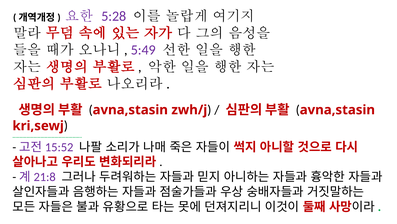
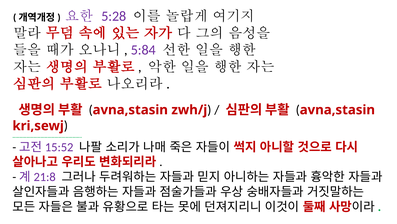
5:49: 5:49 -> 5:84
